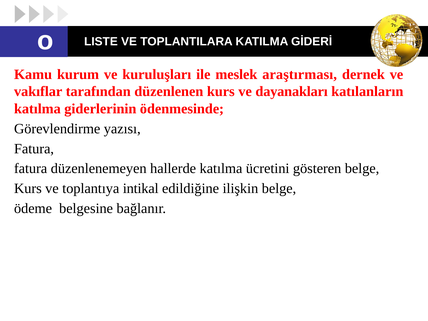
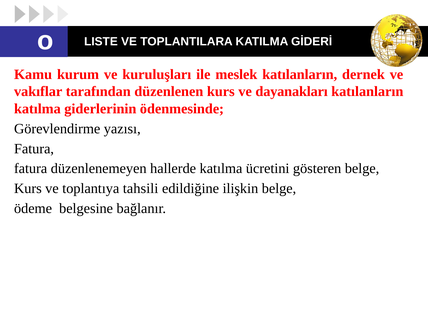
meslek araştırması: araştırması -> katılanların
intikal: intikal -> tahsili
